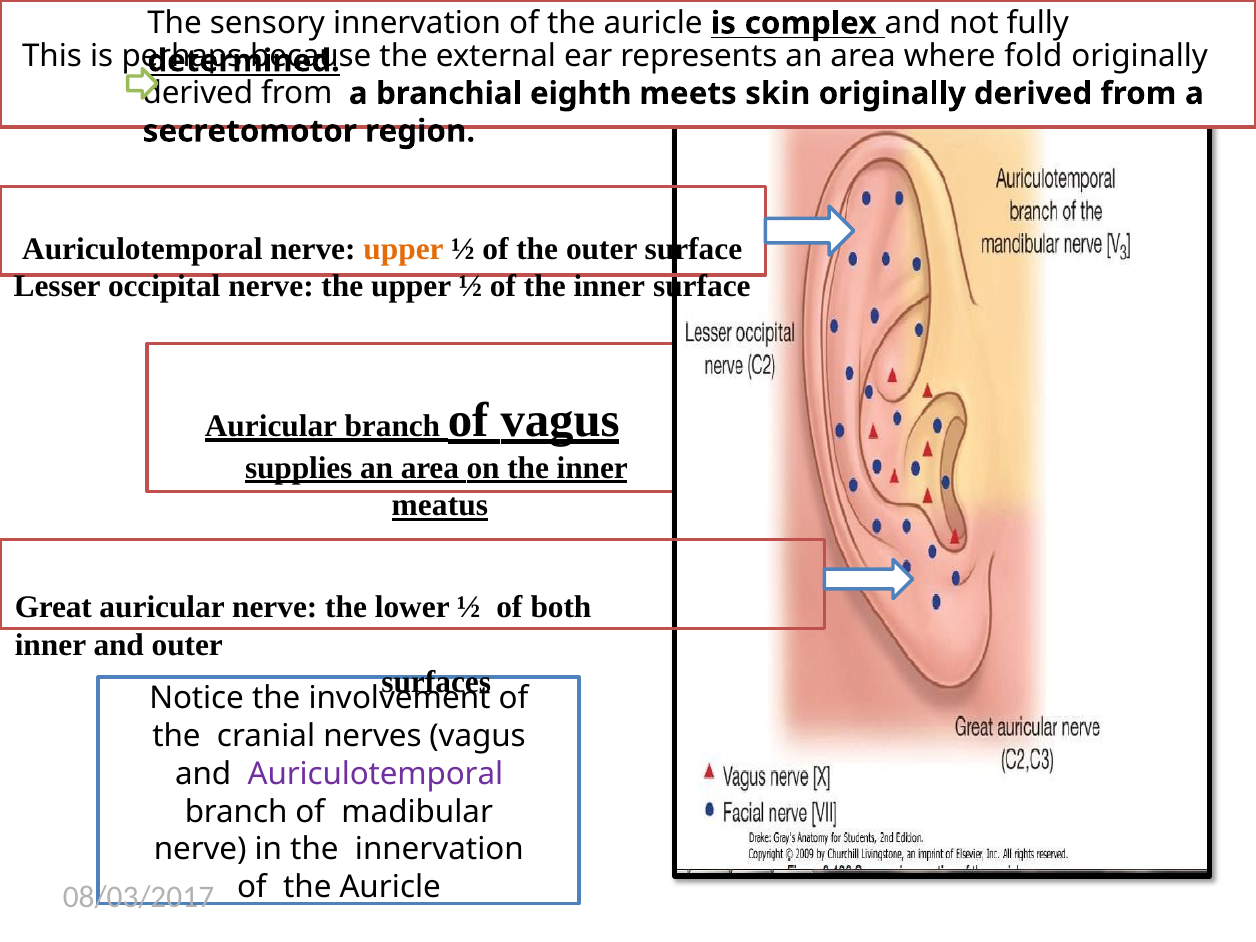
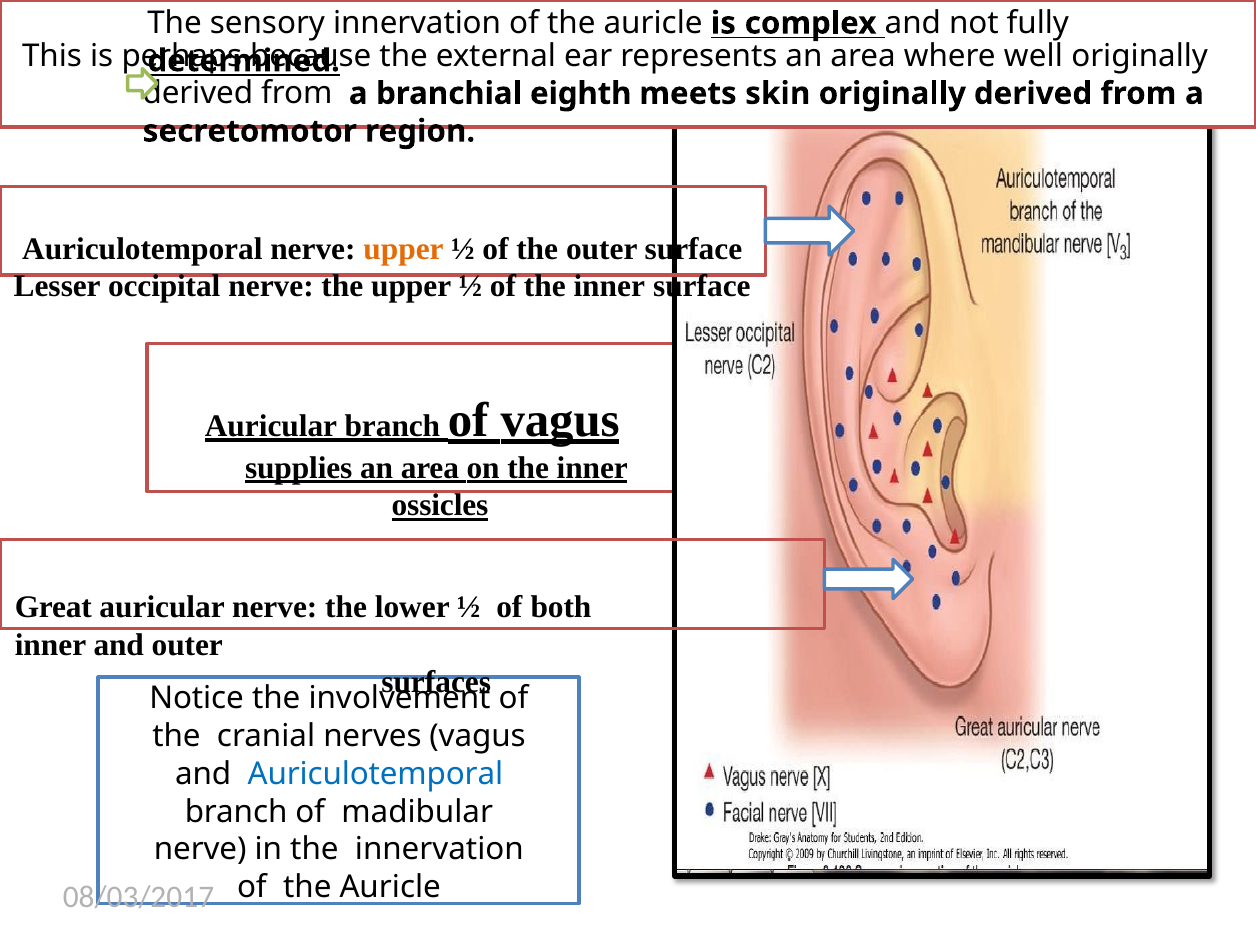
fold: fold -> well
meatus: meatus -> ossicles
Auriculotemporal at (375, 774) colour: purple -> blue
